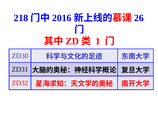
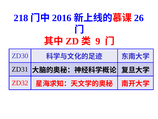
1: 1 -> 9
